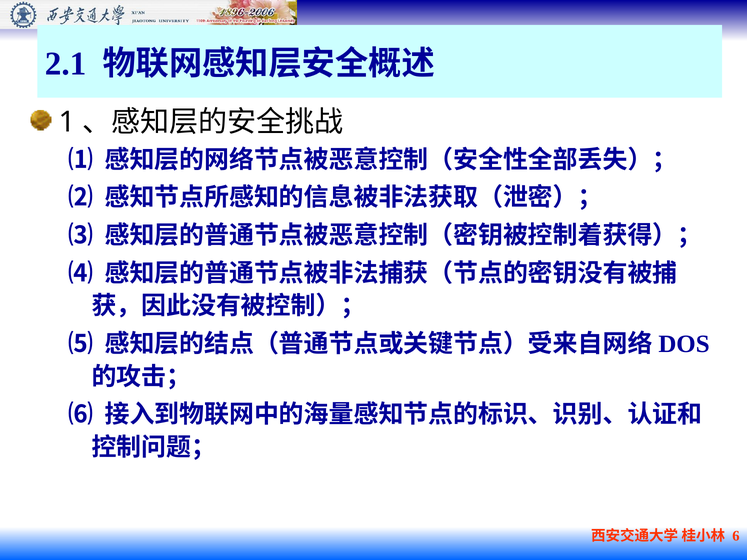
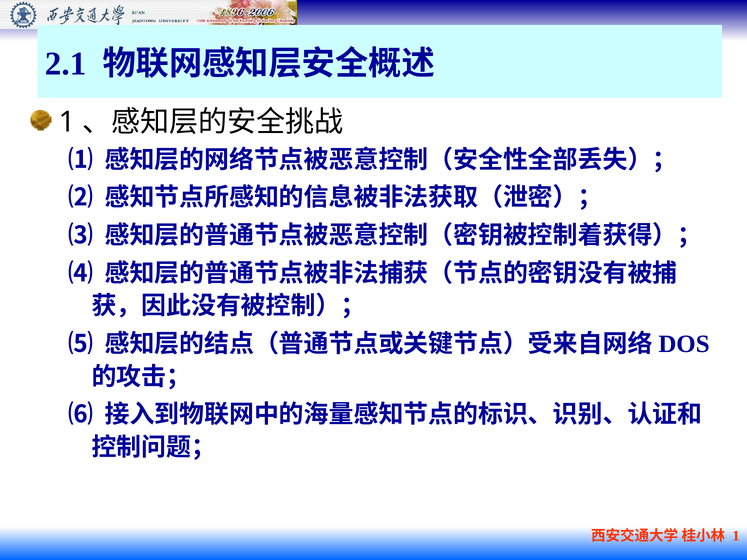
6 at (736, 536): 6 -> 1
